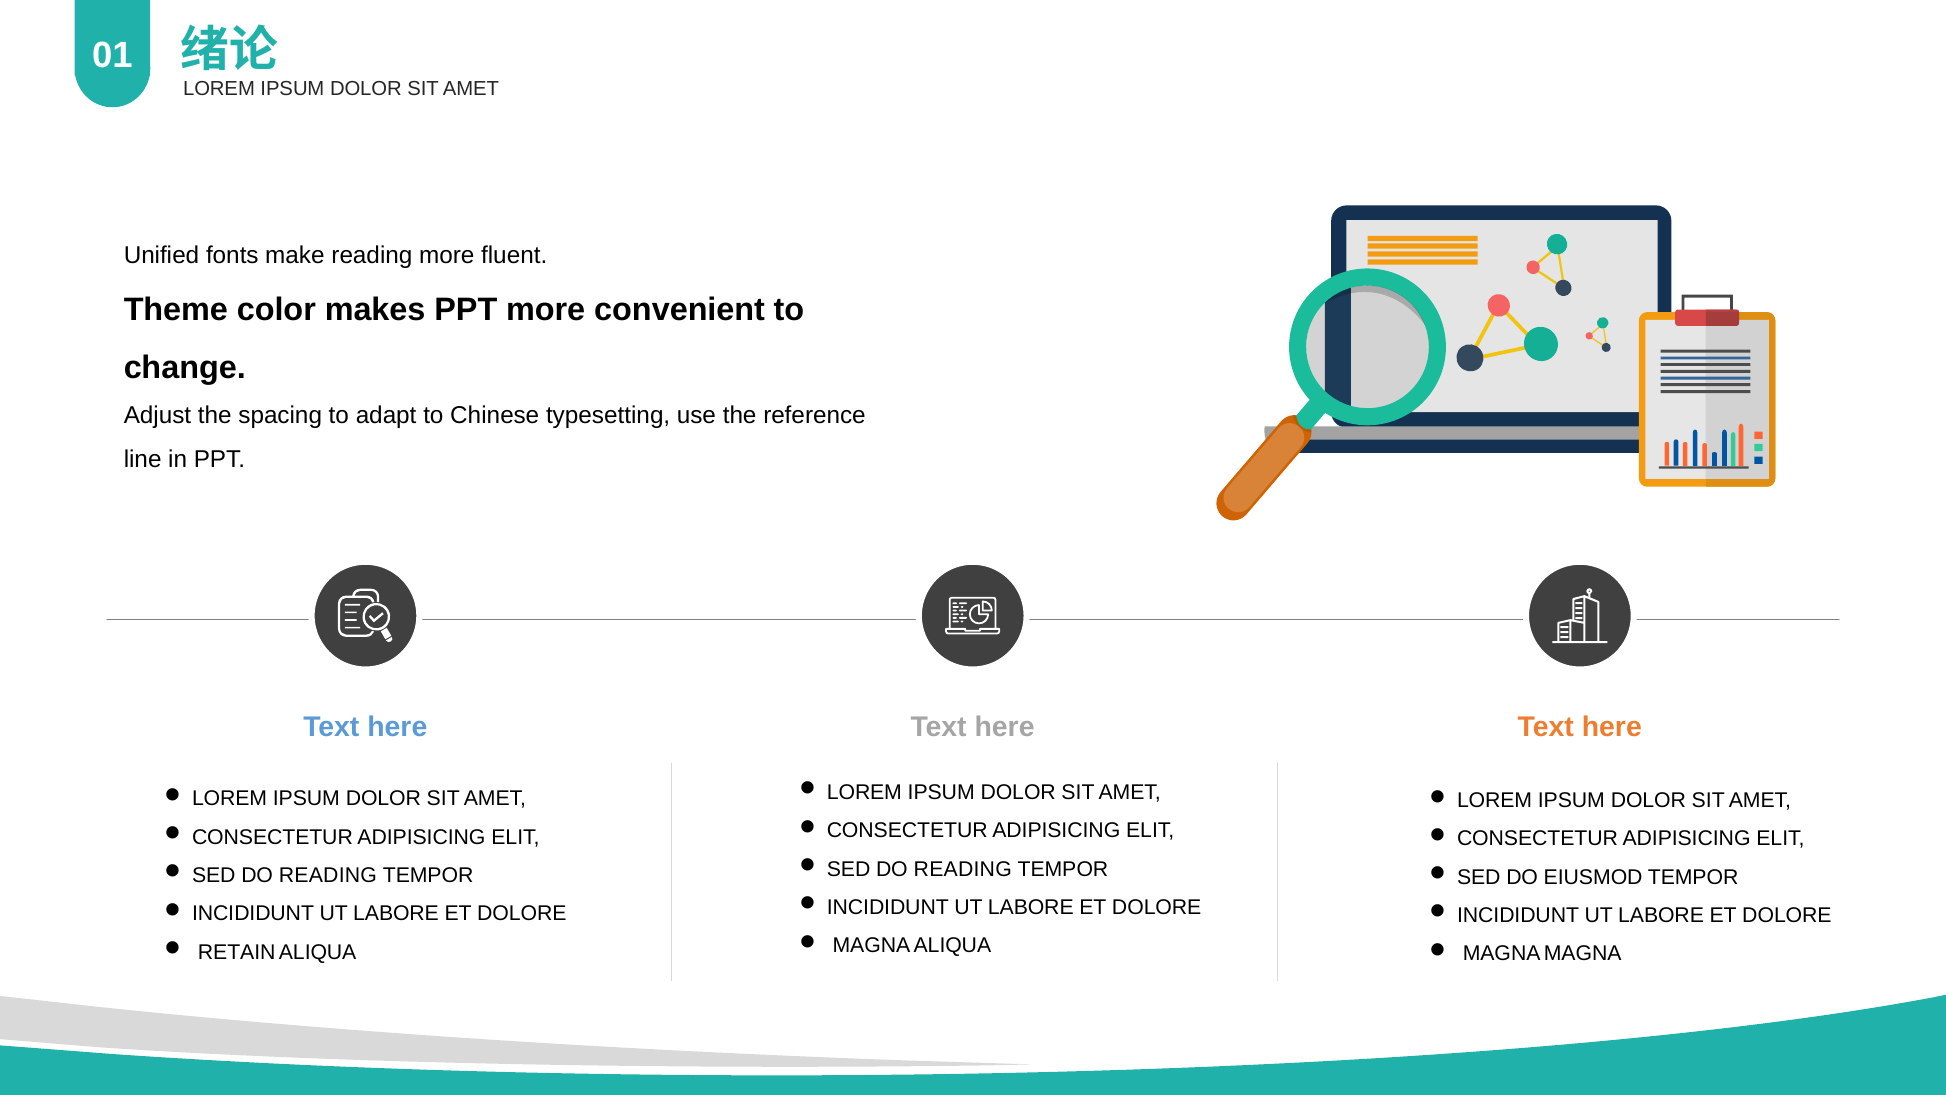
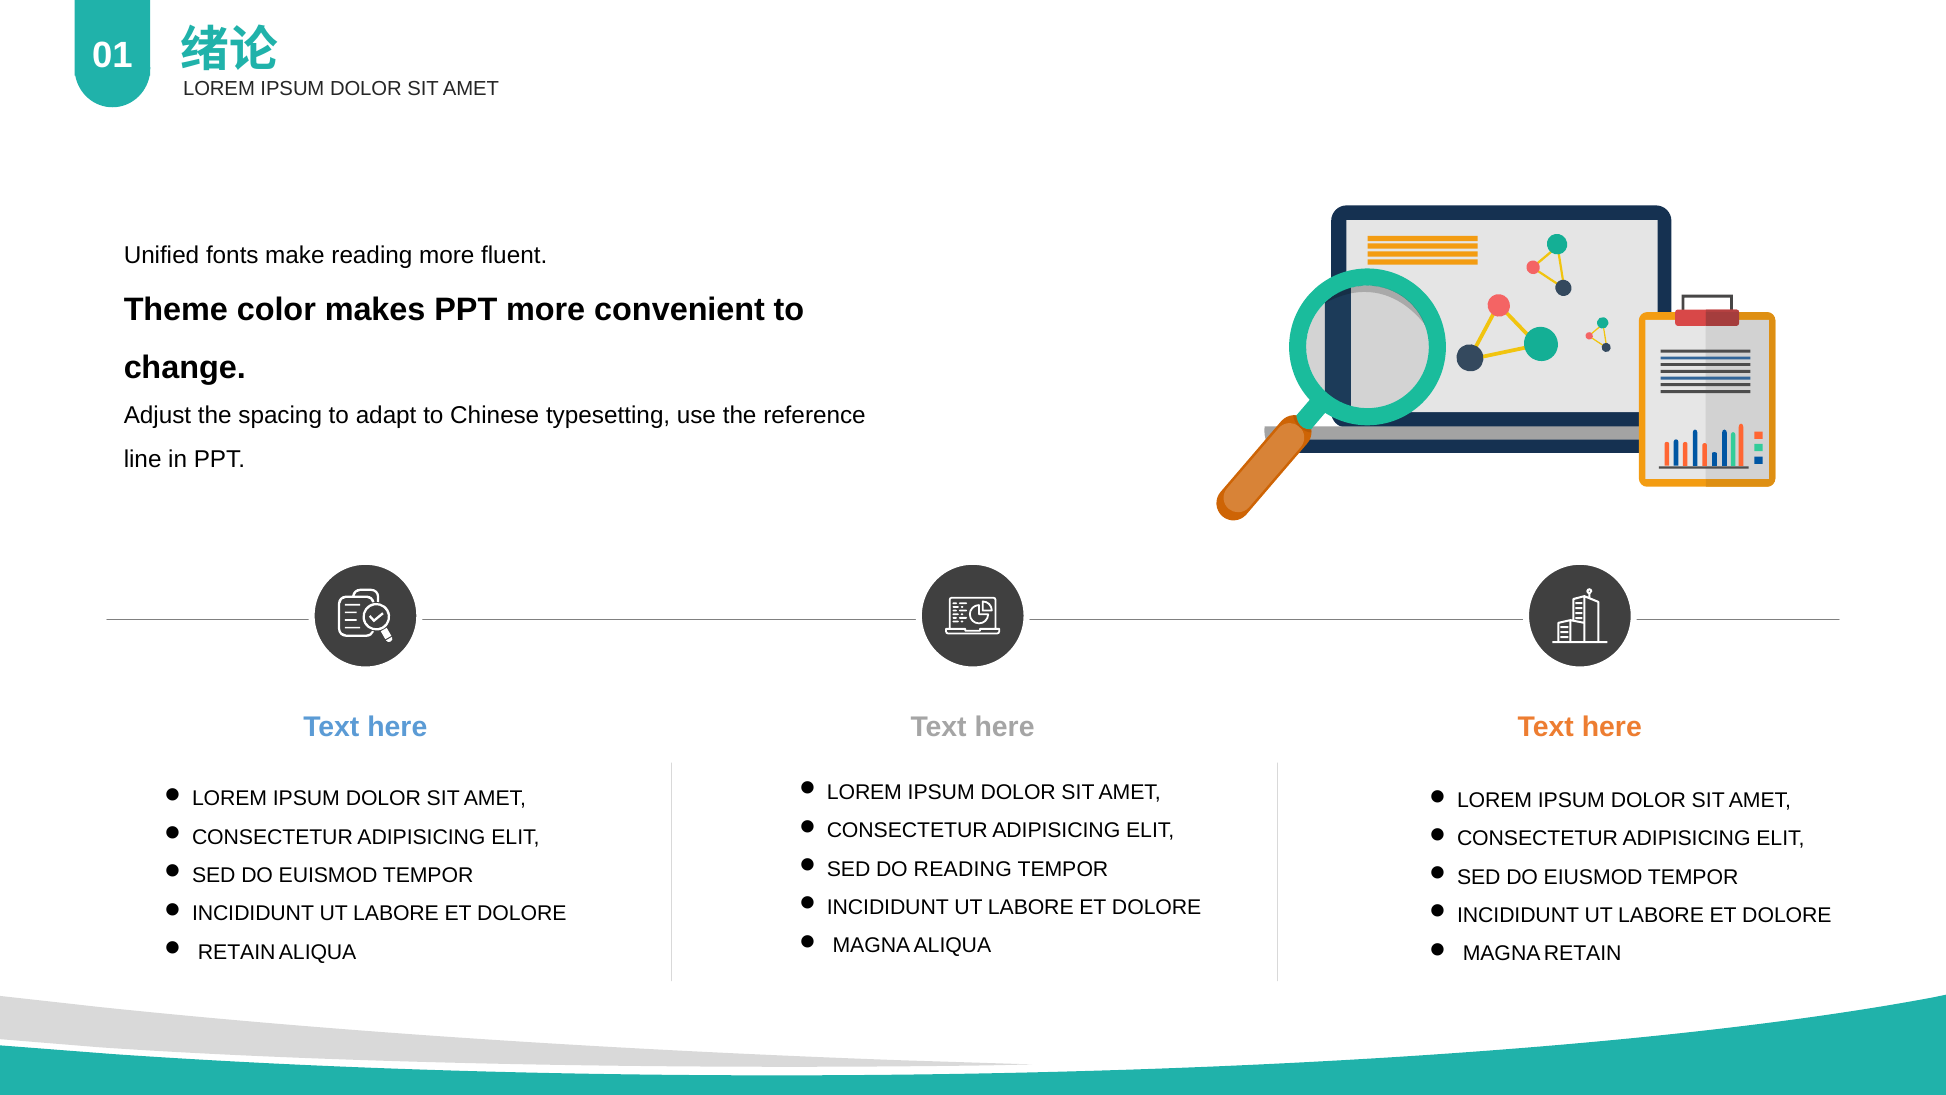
READING at (328, 875): READING -> EUISMOD
MAGNA MAGNA: MAGNA -> RETAIN
